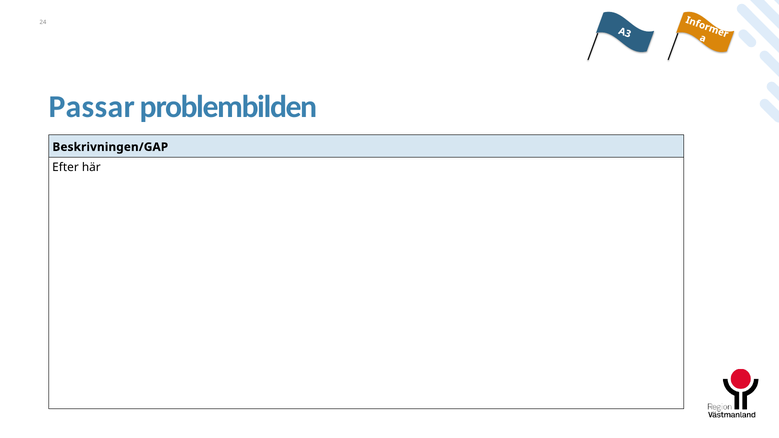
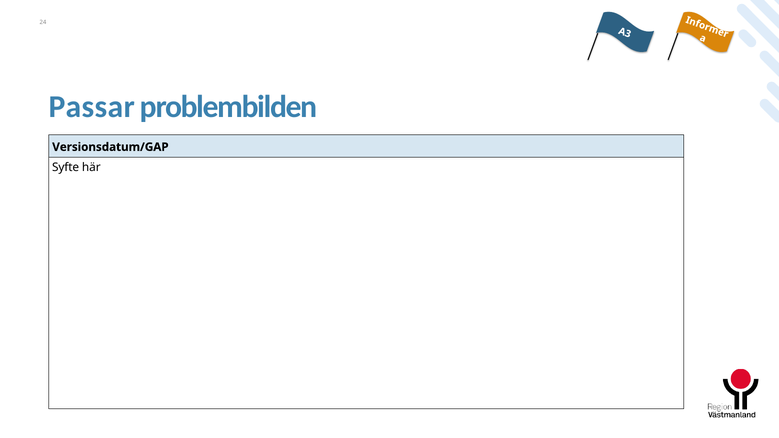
Beskrivningen/GAP: Beskrivningen/GAP -> Versionsdatum/GAP
Efter: Efter -> Syfte
